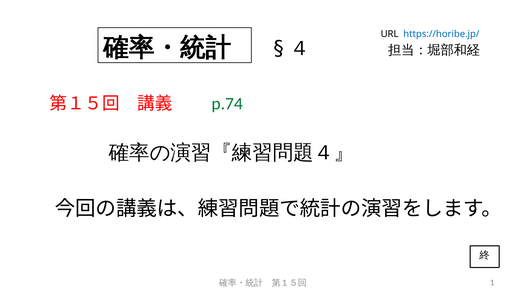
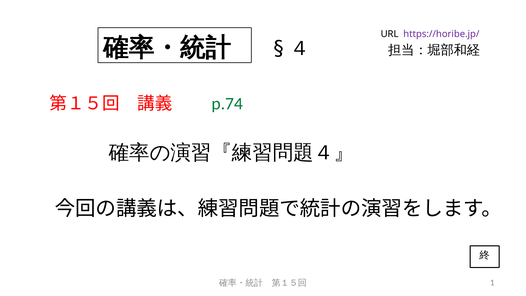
https://horibe.jp/ colour: blue -> purple
